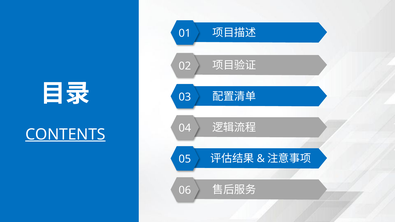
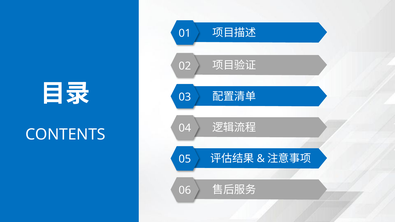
CONTENTS underline: present -> none
